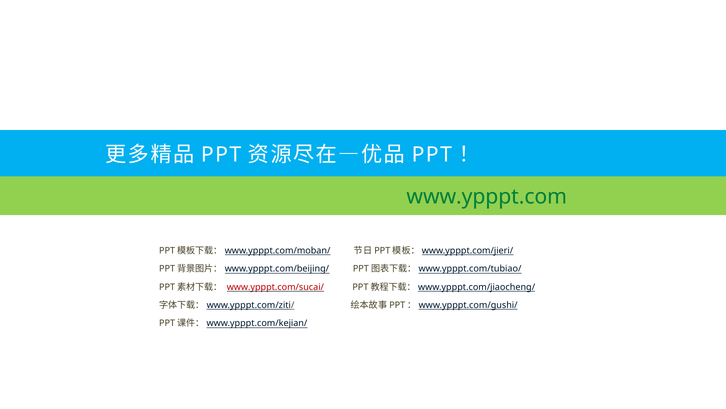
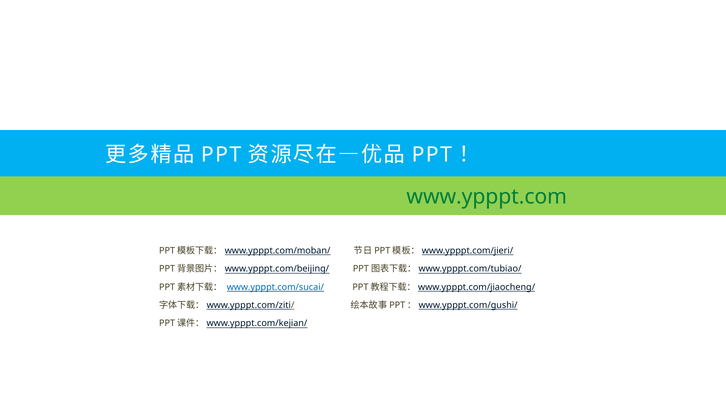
www.ypppt.com/sucai/ colour: red -> blue
